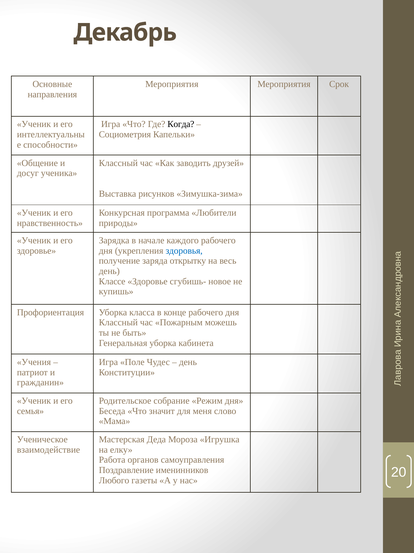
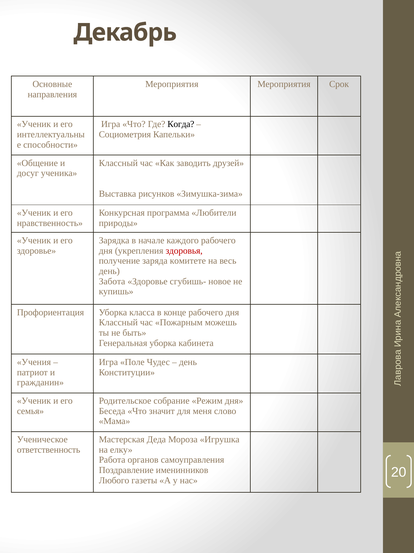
здоровья colour: blue -> red
открытку: открытку -> комитете
Классе: Классе -> Забота
взаимодействие: взаимодействие -> ответственность
